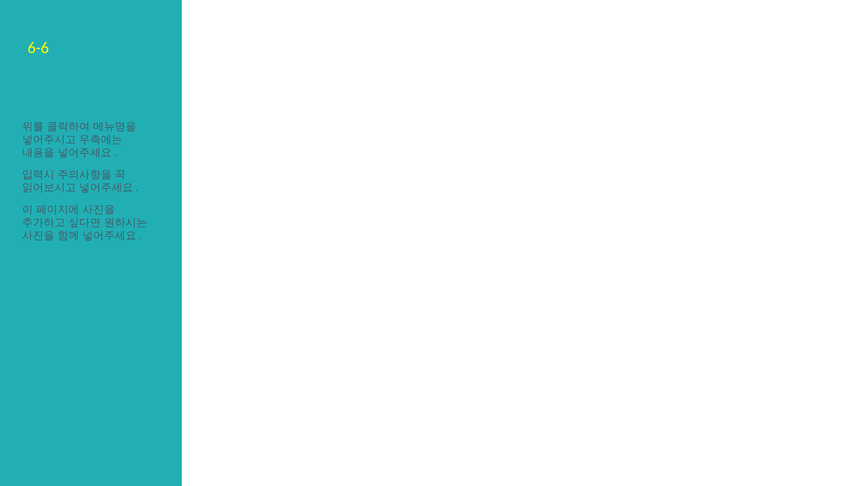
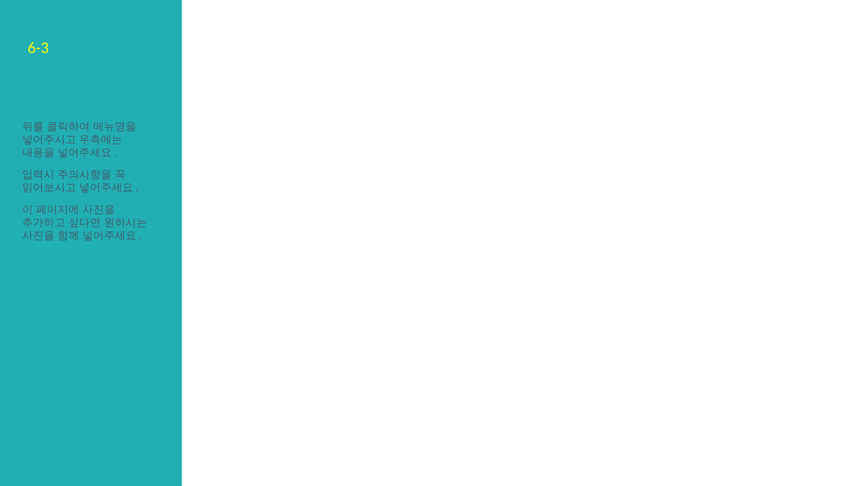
6-6: 6-6 -> 6-3
